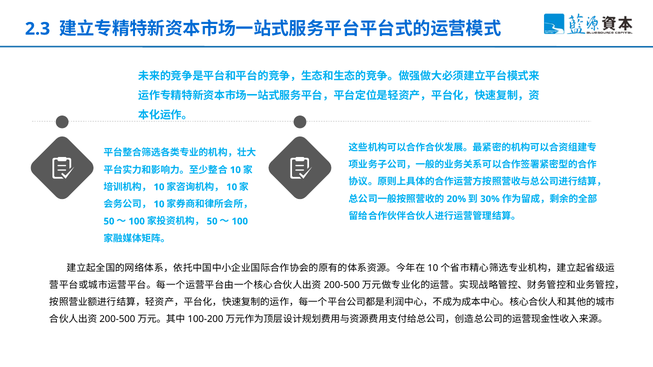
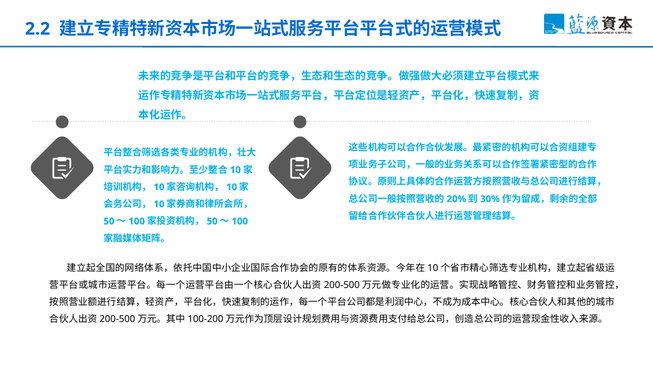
2.3: 2.3 -> 2.2
